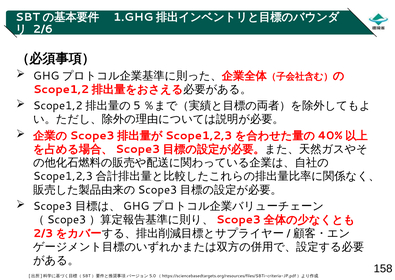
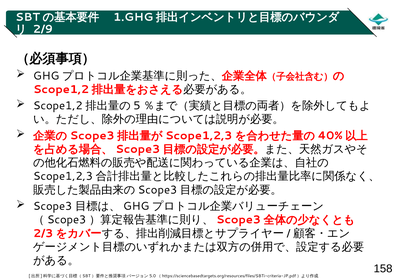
2/6: 2/6 -> 2/9
